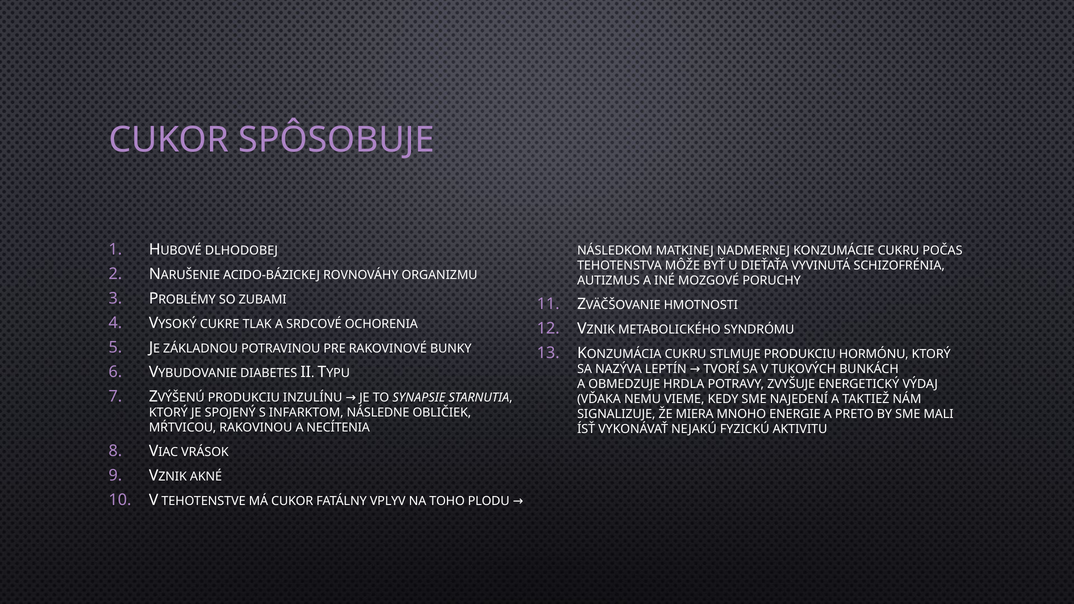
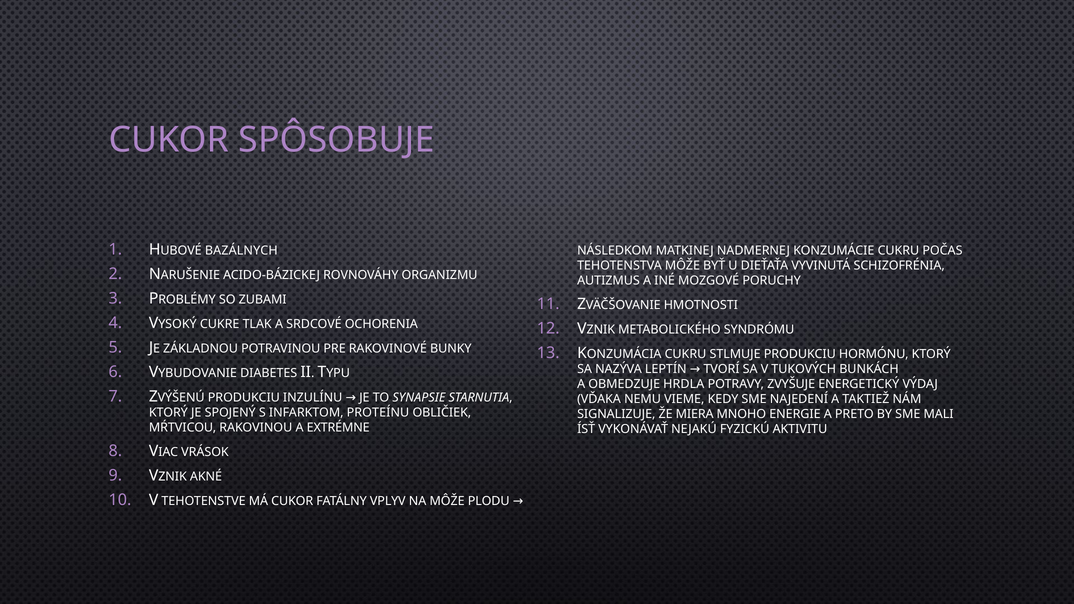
DLHODOBEJ: DLHODOBEJ -> BAZÁLNYCH
NÁSLEDNE: NÁSLEDNE -> PROTEÍNU
NECÍTENIA: NECÍTENIA -> EXTRÉMNE
NA TOHO: TOHO -> MÔŽE
